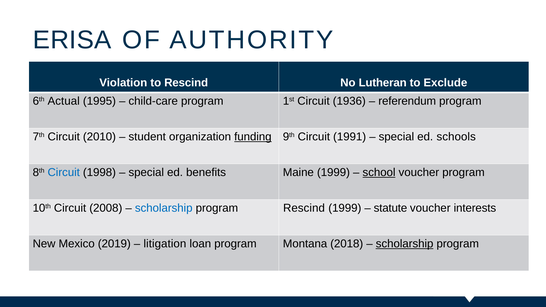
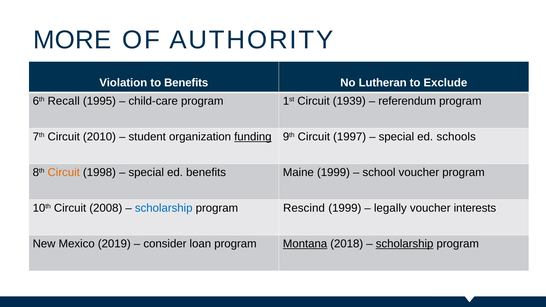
ERISA: ERISA -> MORE
to Rescind: Rescind -> Benefits
Actual: Actual -> Recall
1936: 1936 -> 1939
1991: 1991 -> 1997
Circuit at (64, 172) colour: blue -> orange
school underline: present -> none
statute: statute -> legally
litigation: litigation -> consider
Montana underline: none -> present
